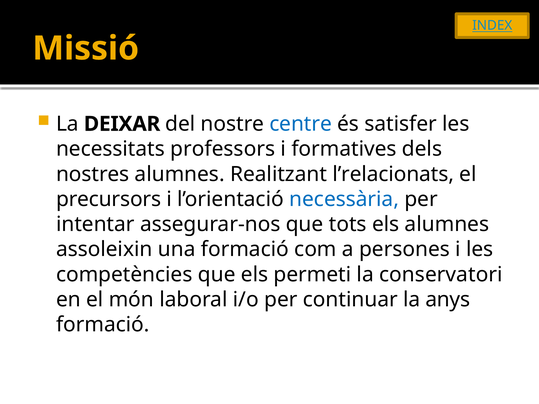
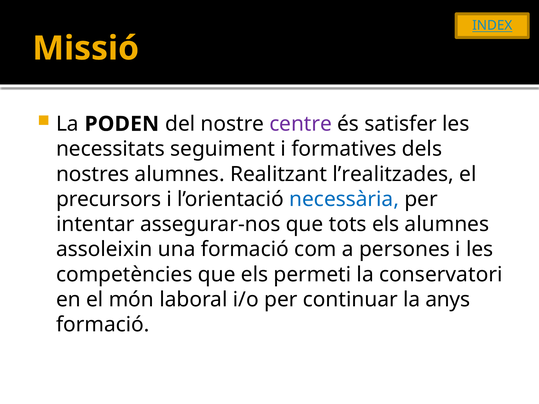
DEIXAR: DEIXAR -> PODEN
centre colour: blue -> purple
professors: professors -> seguiment
l’relacionats: l’relacionats -> l’realitzades
